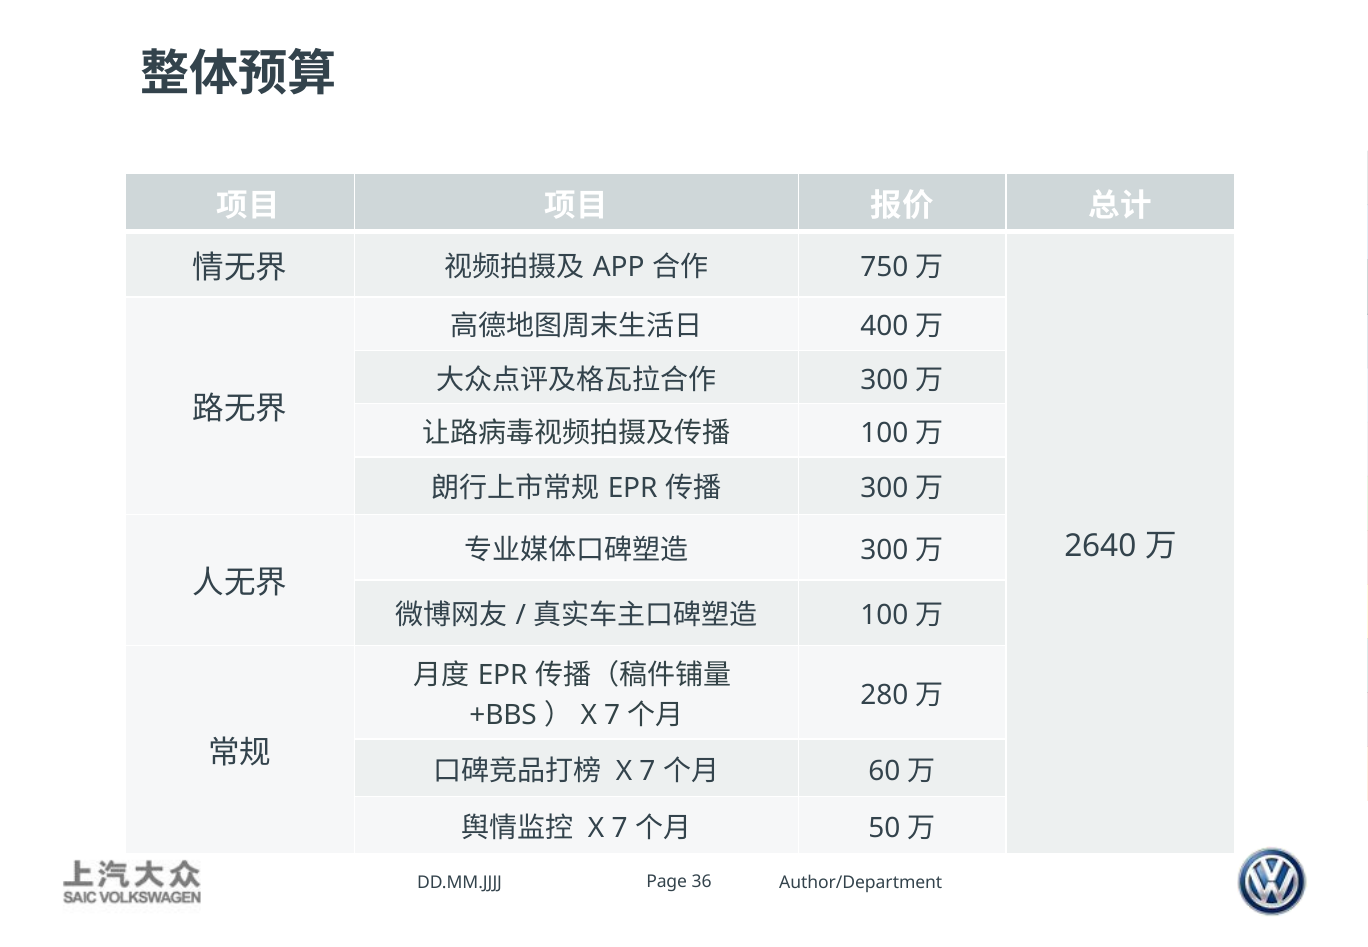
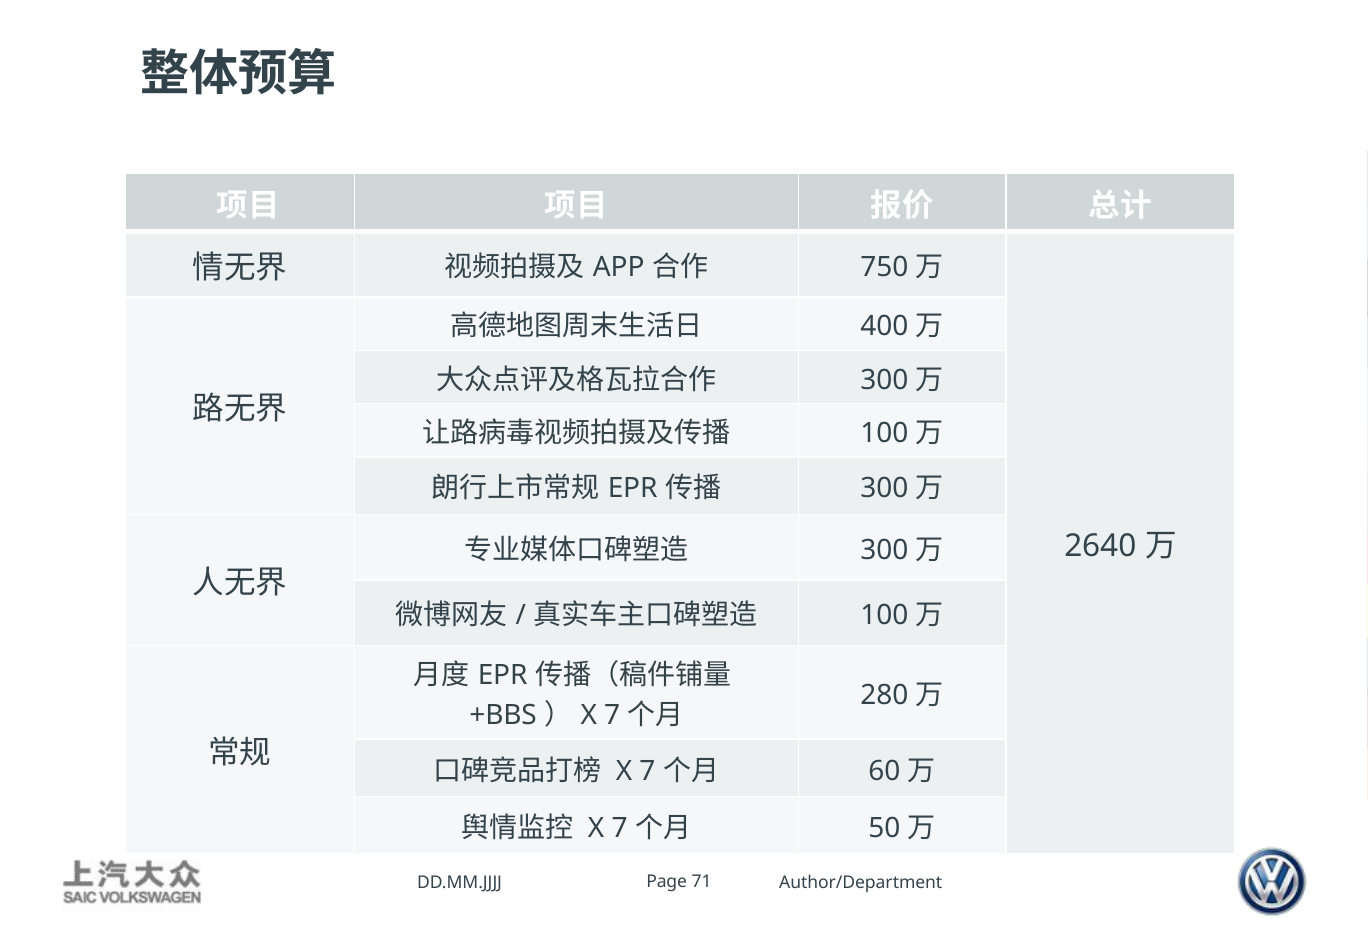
36: 36 -> 71
